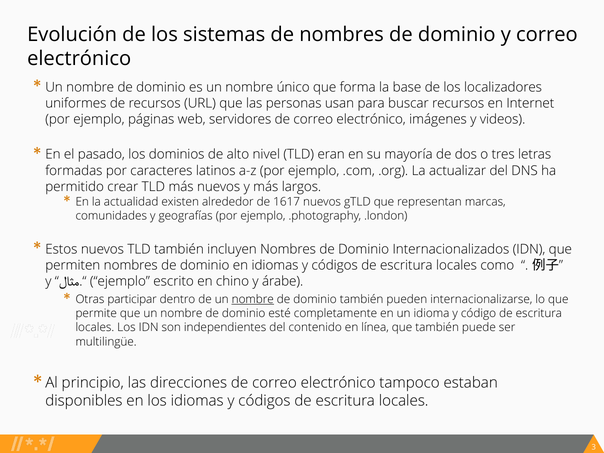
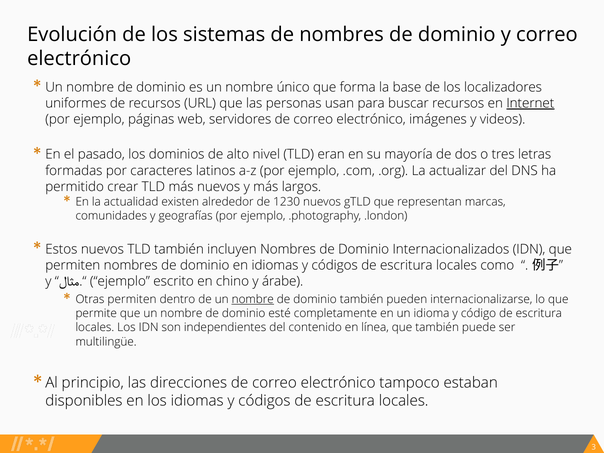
Internet underline: none -> present
1617: 1617 -> 1230
Otras participar: participar -> permiten
